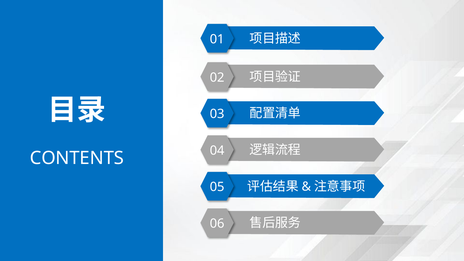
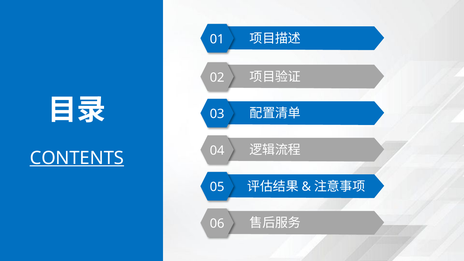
CONTENTS underline: none -> present
